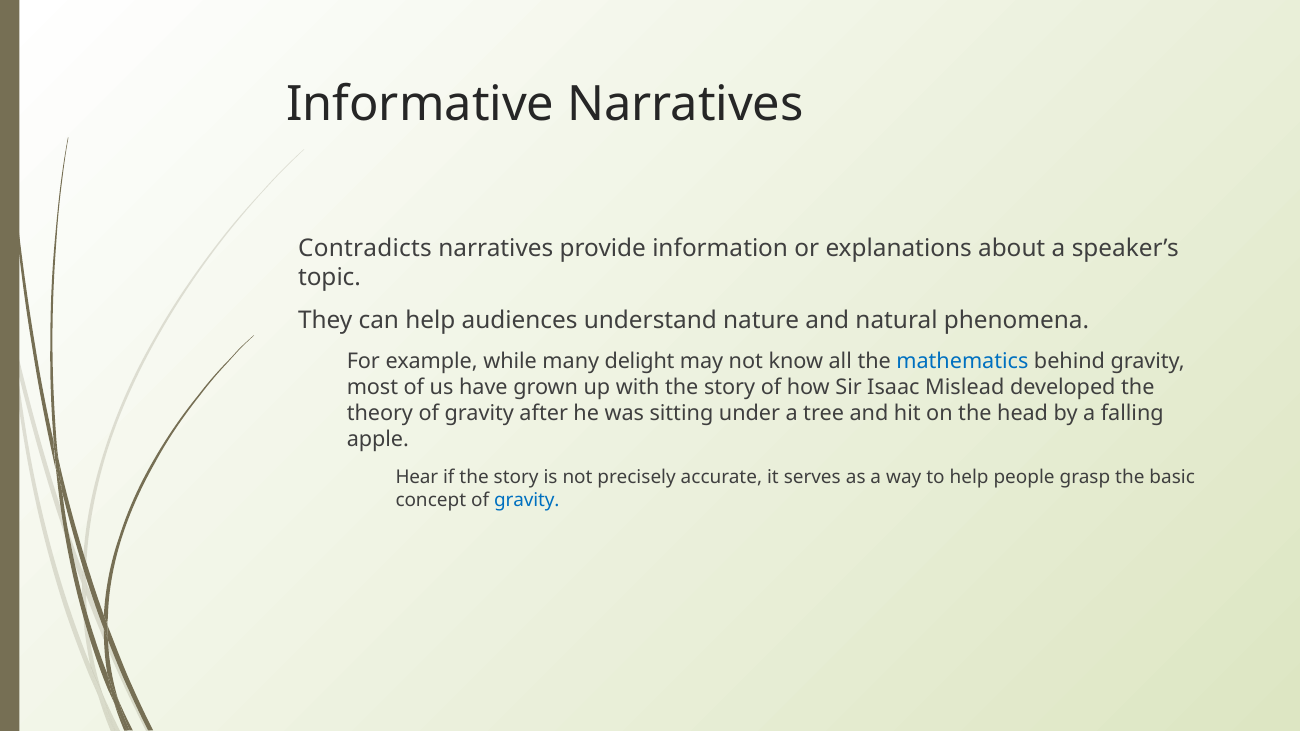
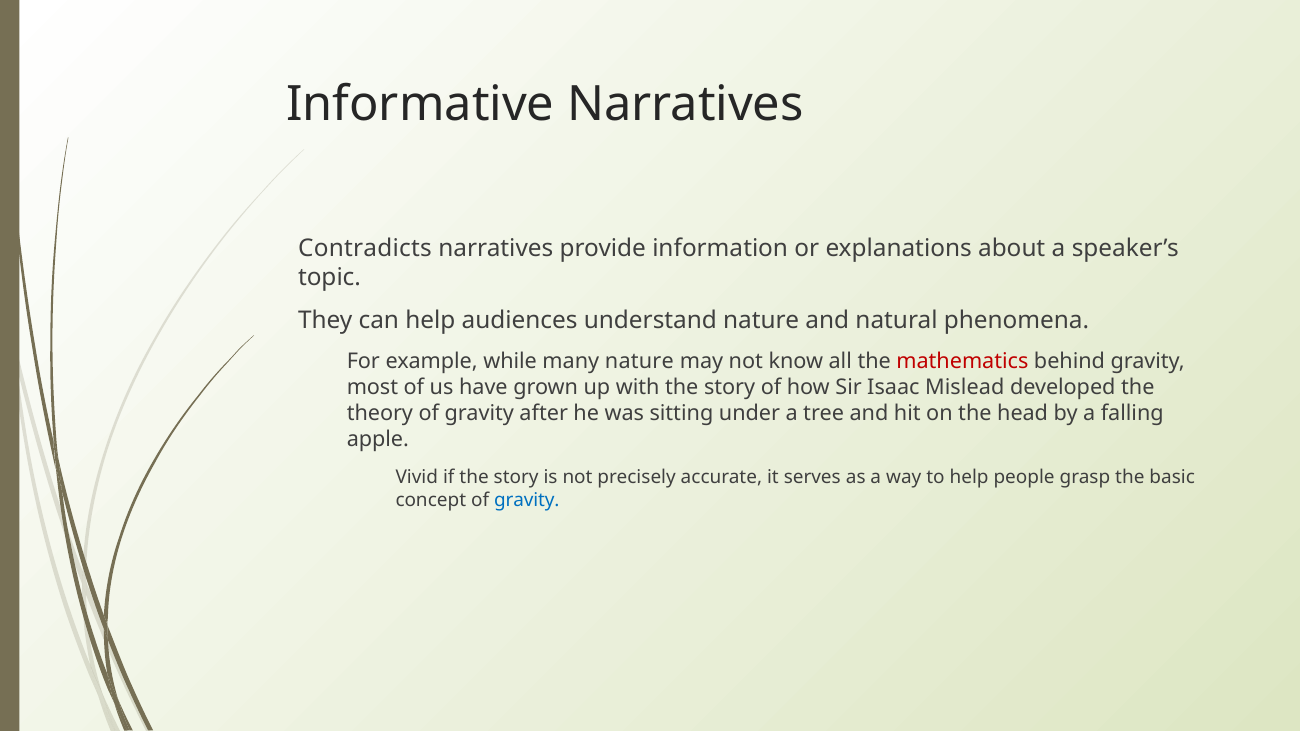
many delight: delight -> nature
mathematics colour: blue -> red
Hear: Hear -> Vivid
